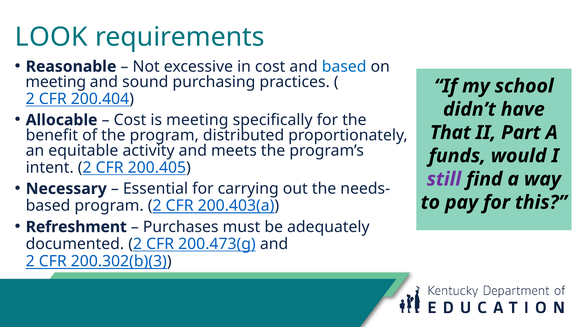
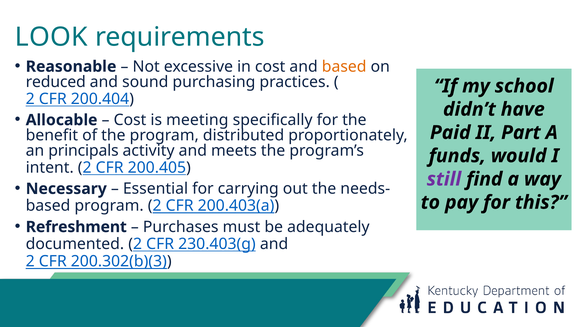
based at (344, 67) colour: blue -> orange
meeting at (56, 82): meeting -> reduced
That: That -> Paid
equitable: equitable -> principals
200.473(g: 200.473(g -> 230.403(g
